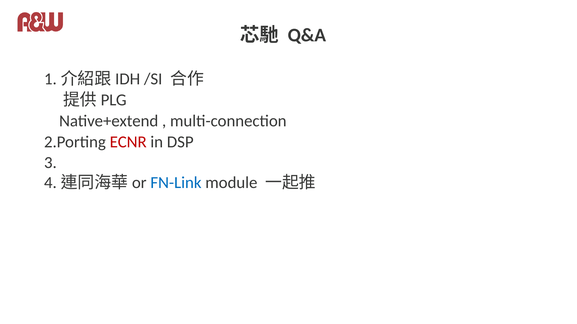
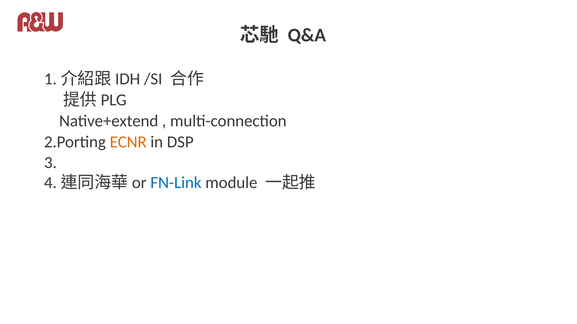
ECNR colour: red -> orange
